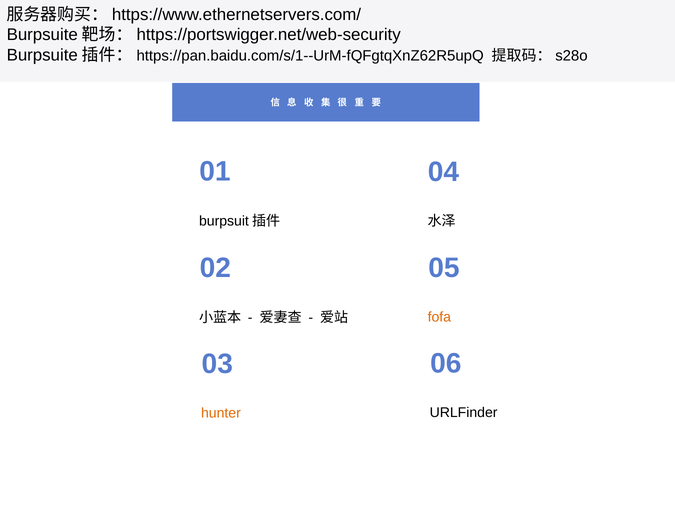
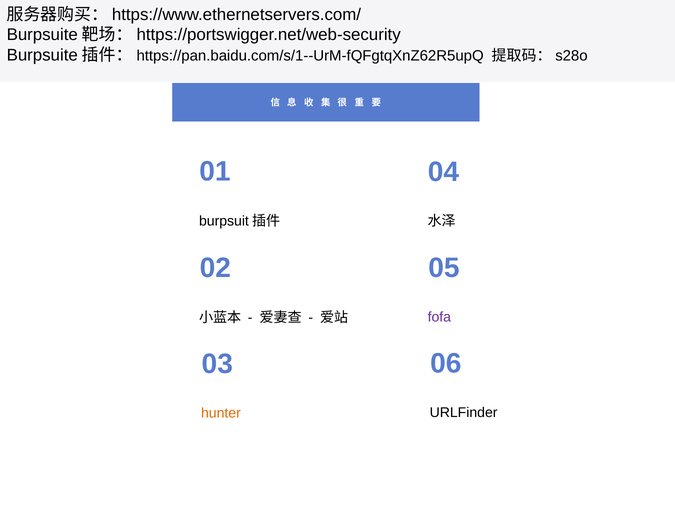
fofa colour: orange -> purple
